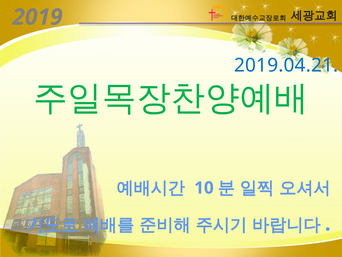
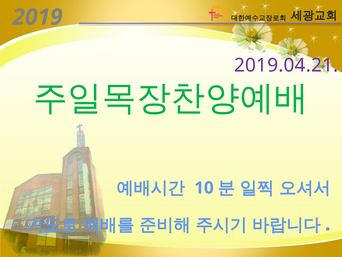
2019.04.21 colour: blue -> purple
